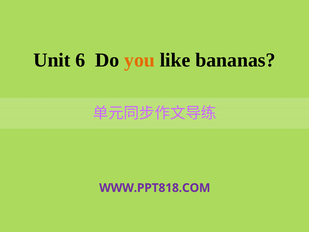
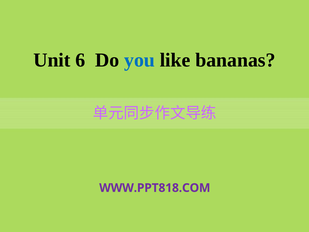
you colour: orange -> blue
